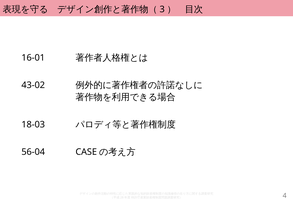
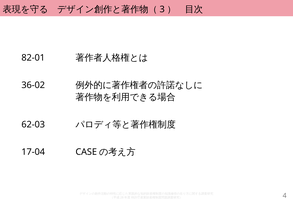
16-01: 16-01 -> 82-01
43-02: 43-02 -> 36-02
18-03: 18-03 -> 62-03
56-04: 56-04 -> 17-04
